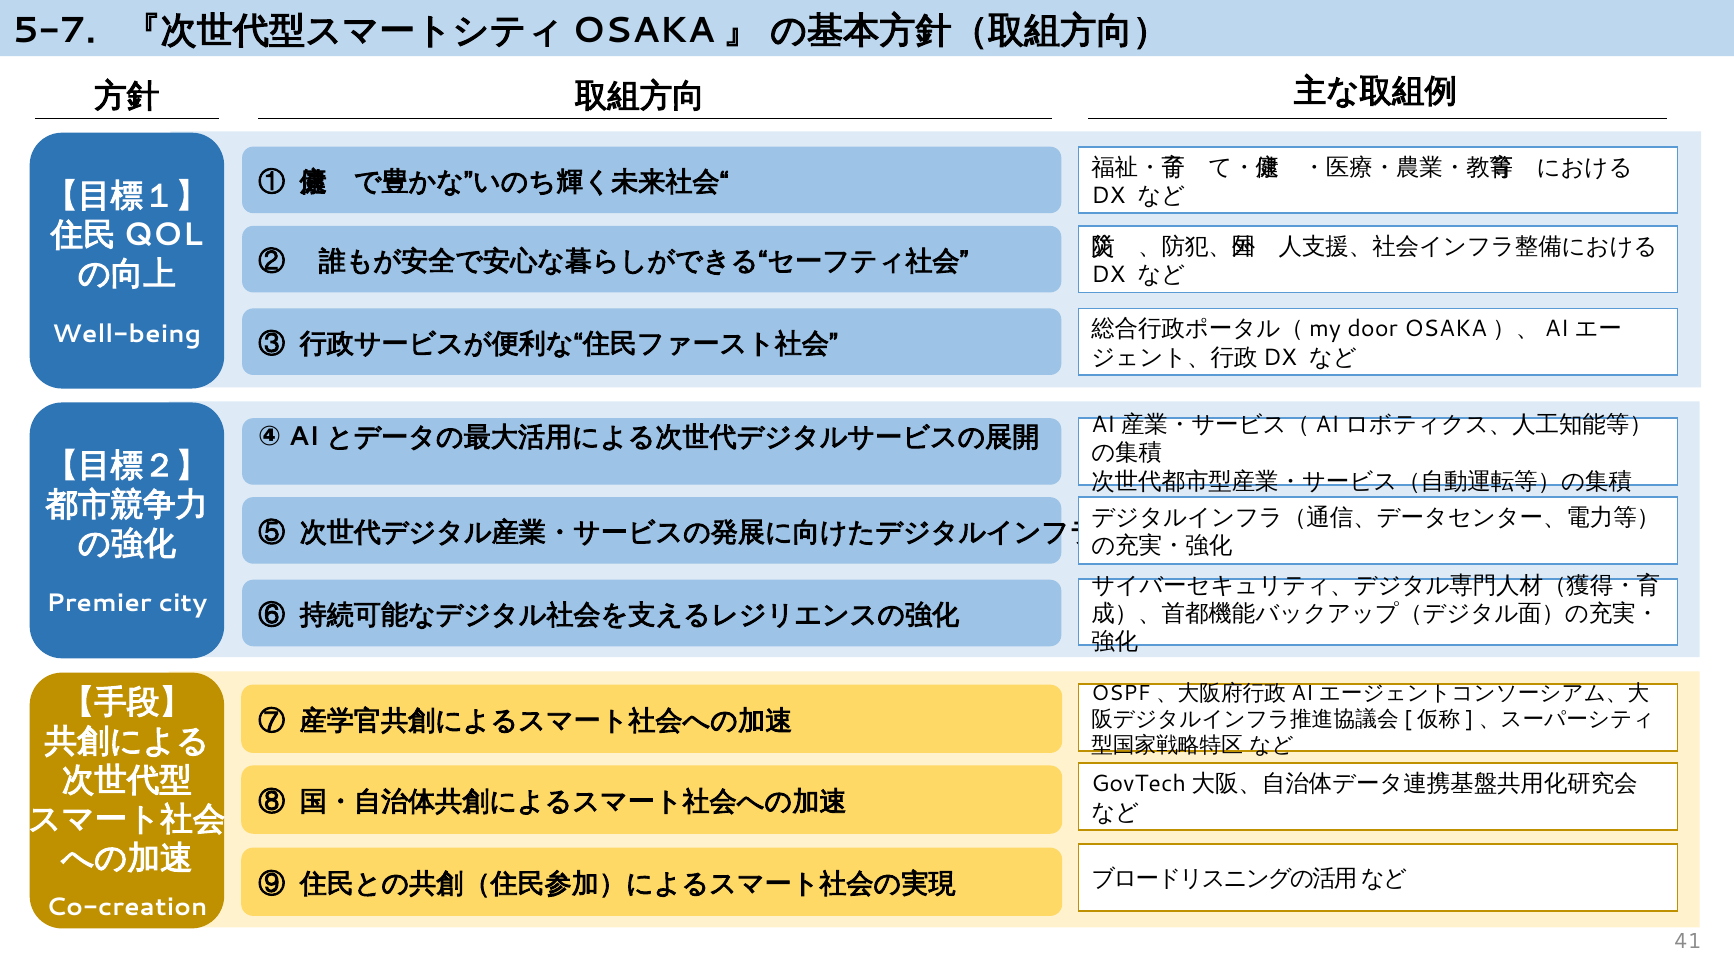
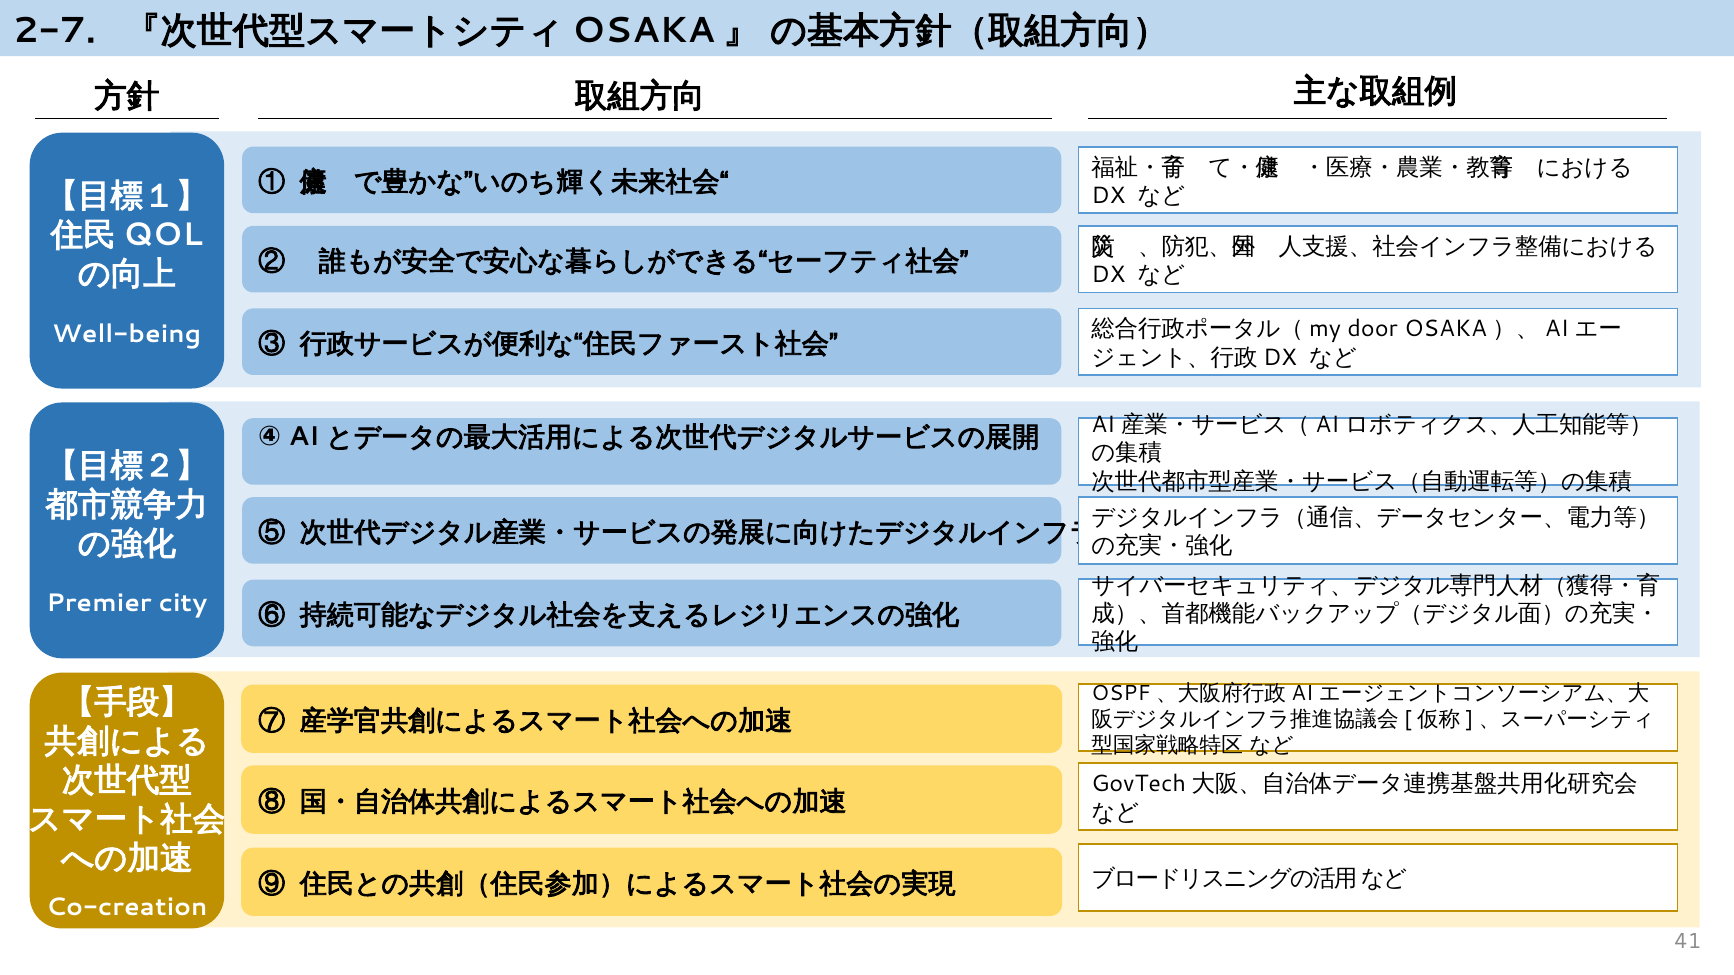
5-7: 5-7 -> 2-7
